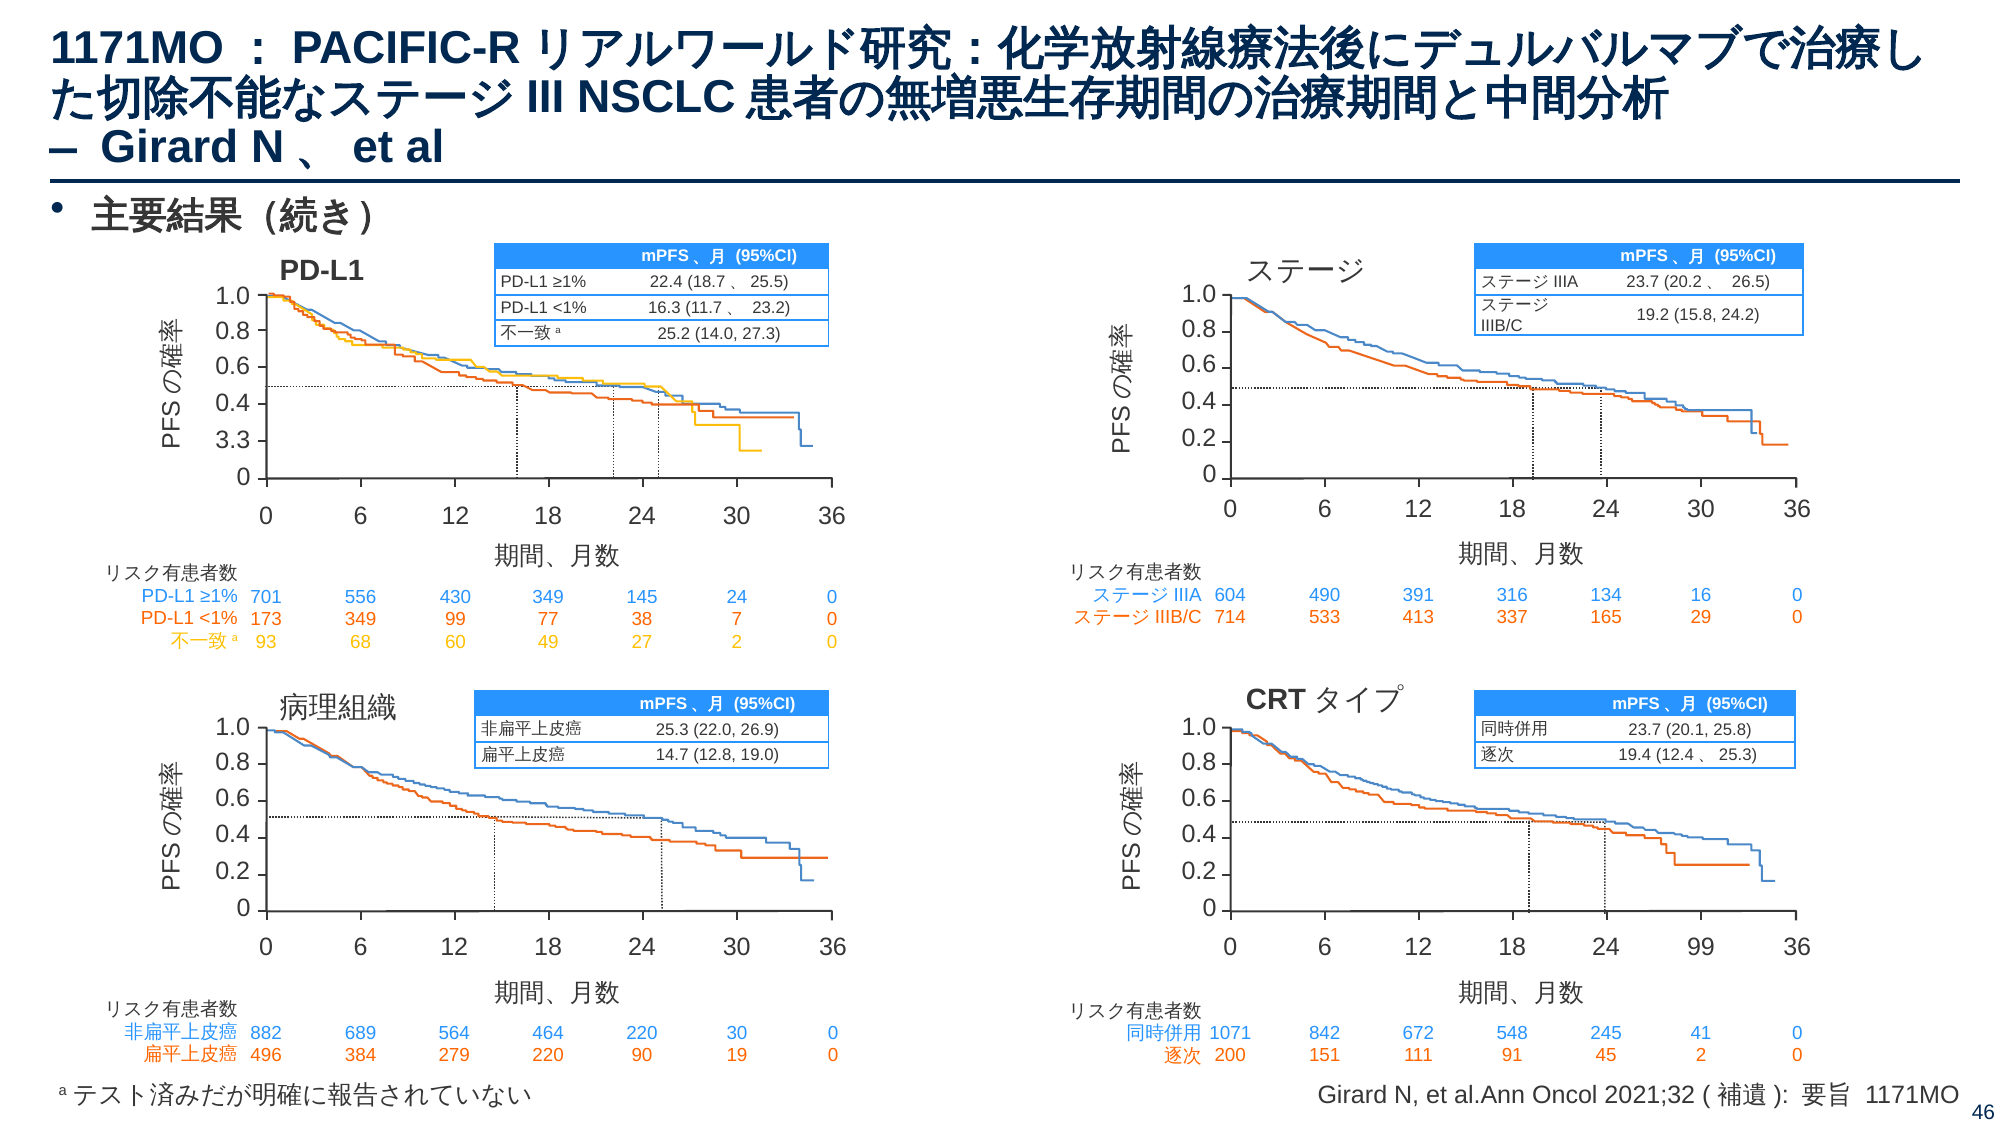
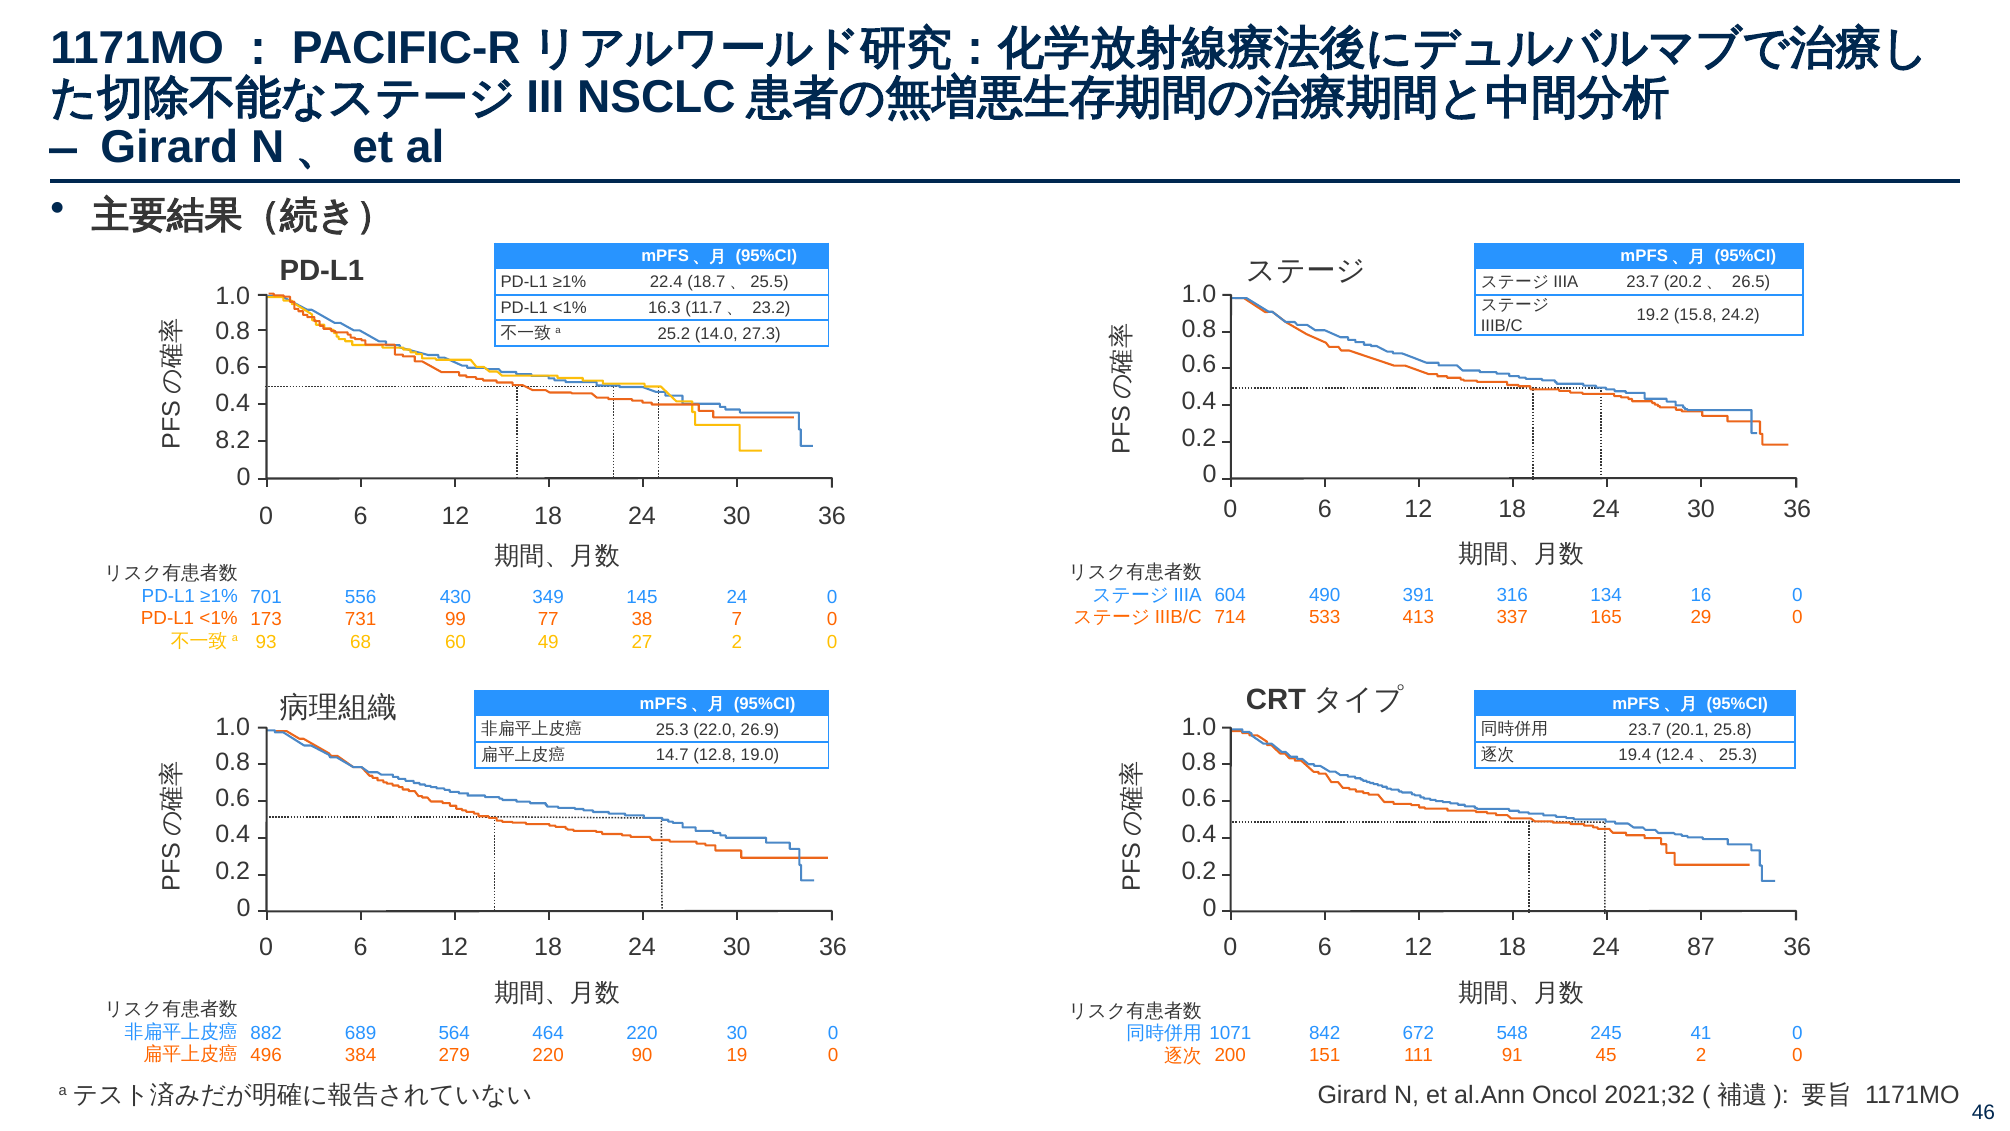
3.3: 3.3 -> 8.2
173 349: 349 -> 731
24 99: 99 -> 87
